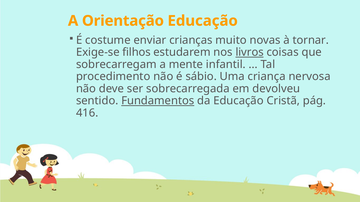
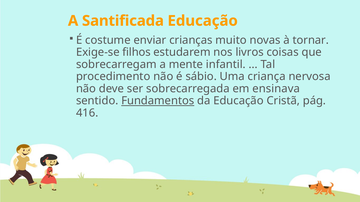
Orientação: Orientação -> Santificada
livros underline: present -> none
devolveu: devolveu -> ensinava
